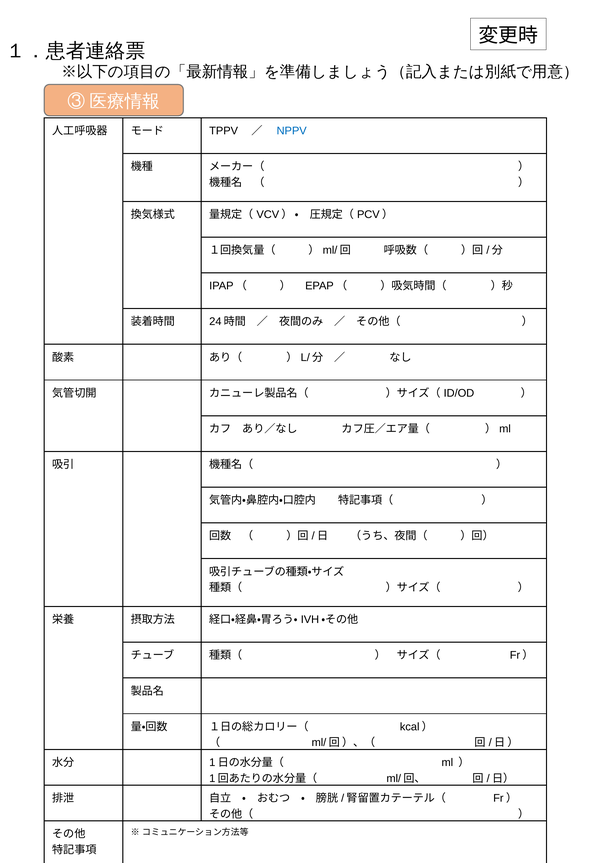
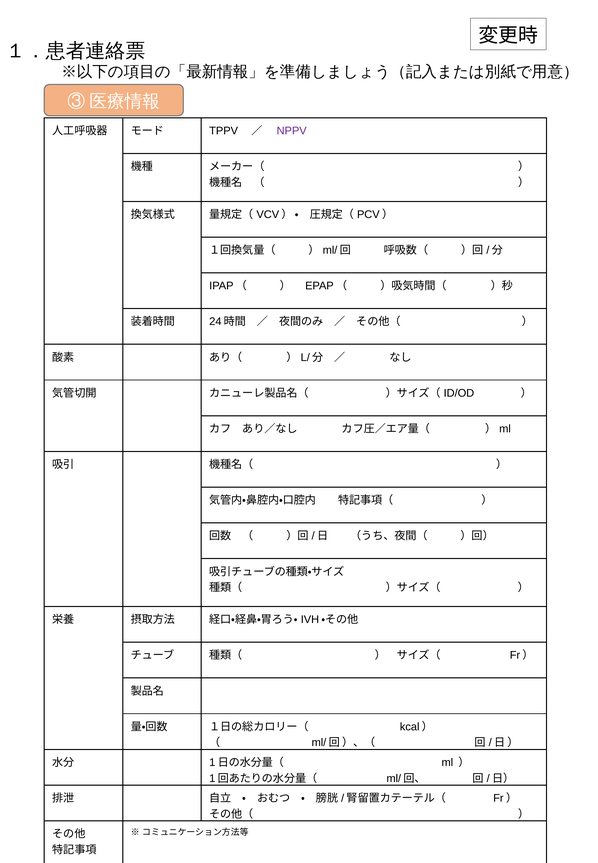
NPPV colour: blue -> purple
